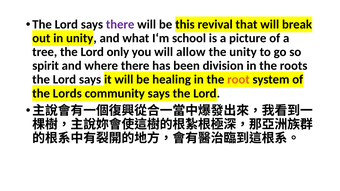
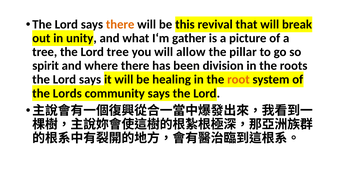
there at (120, 25) colour: purple -> orange
school: school -> gather
Lord only: only -> tree
the unity: unity -> pillar
